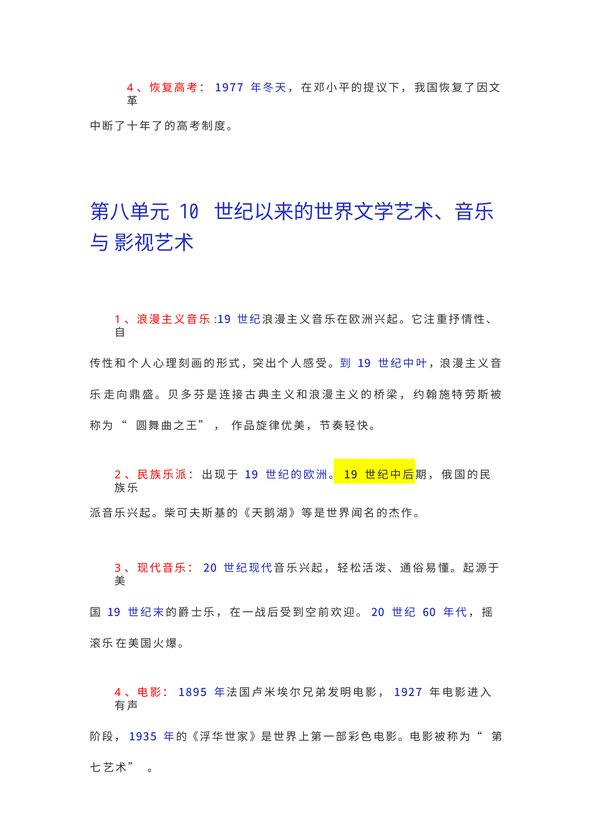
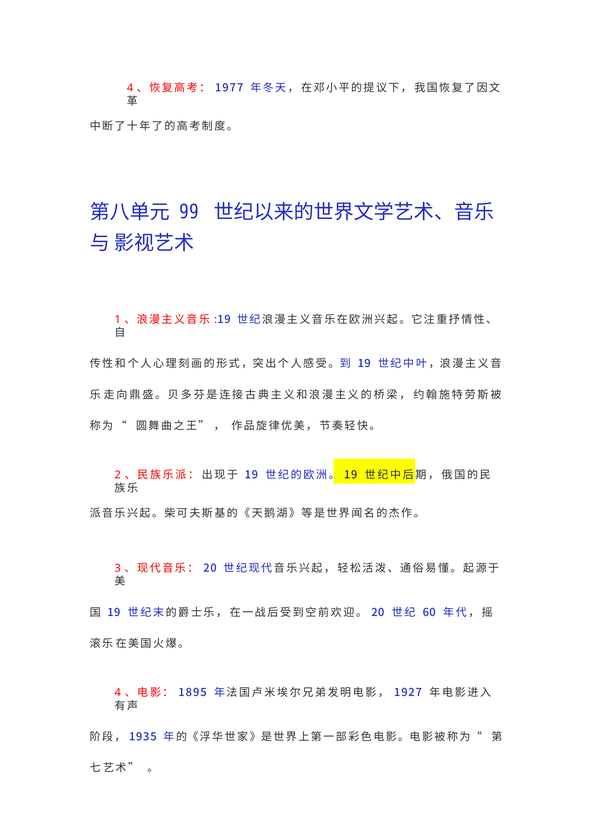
10: 10 -> 99
